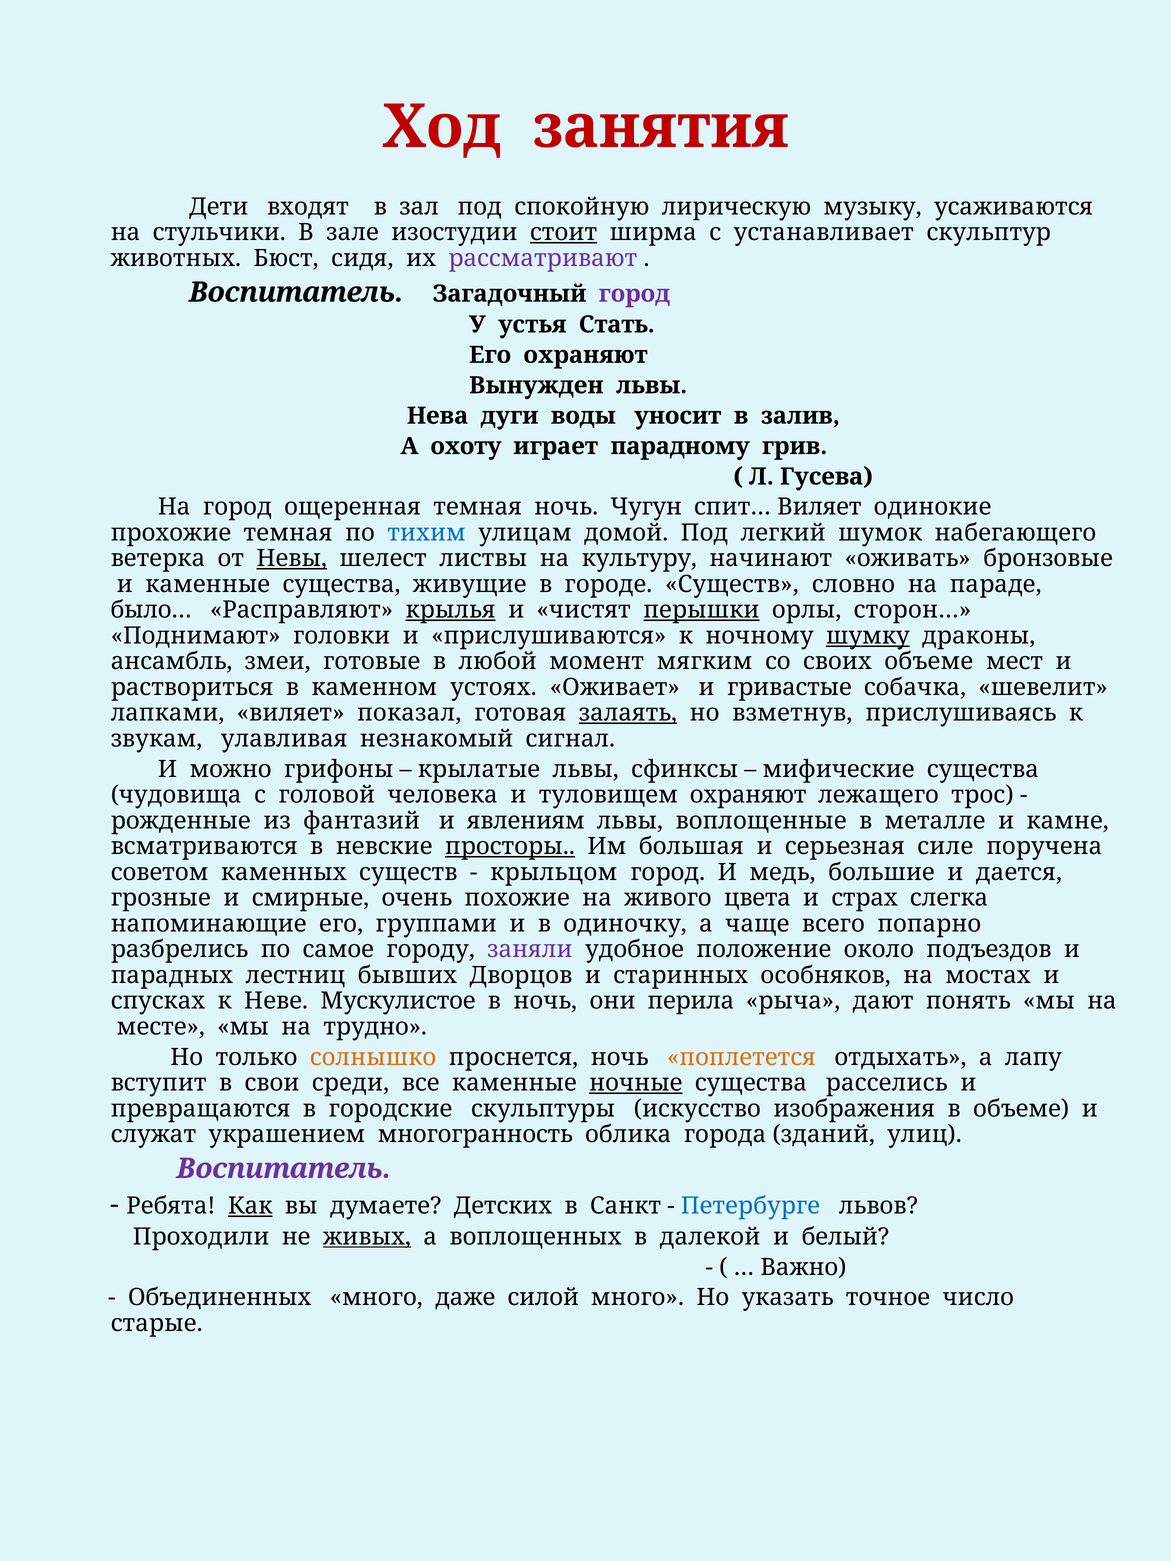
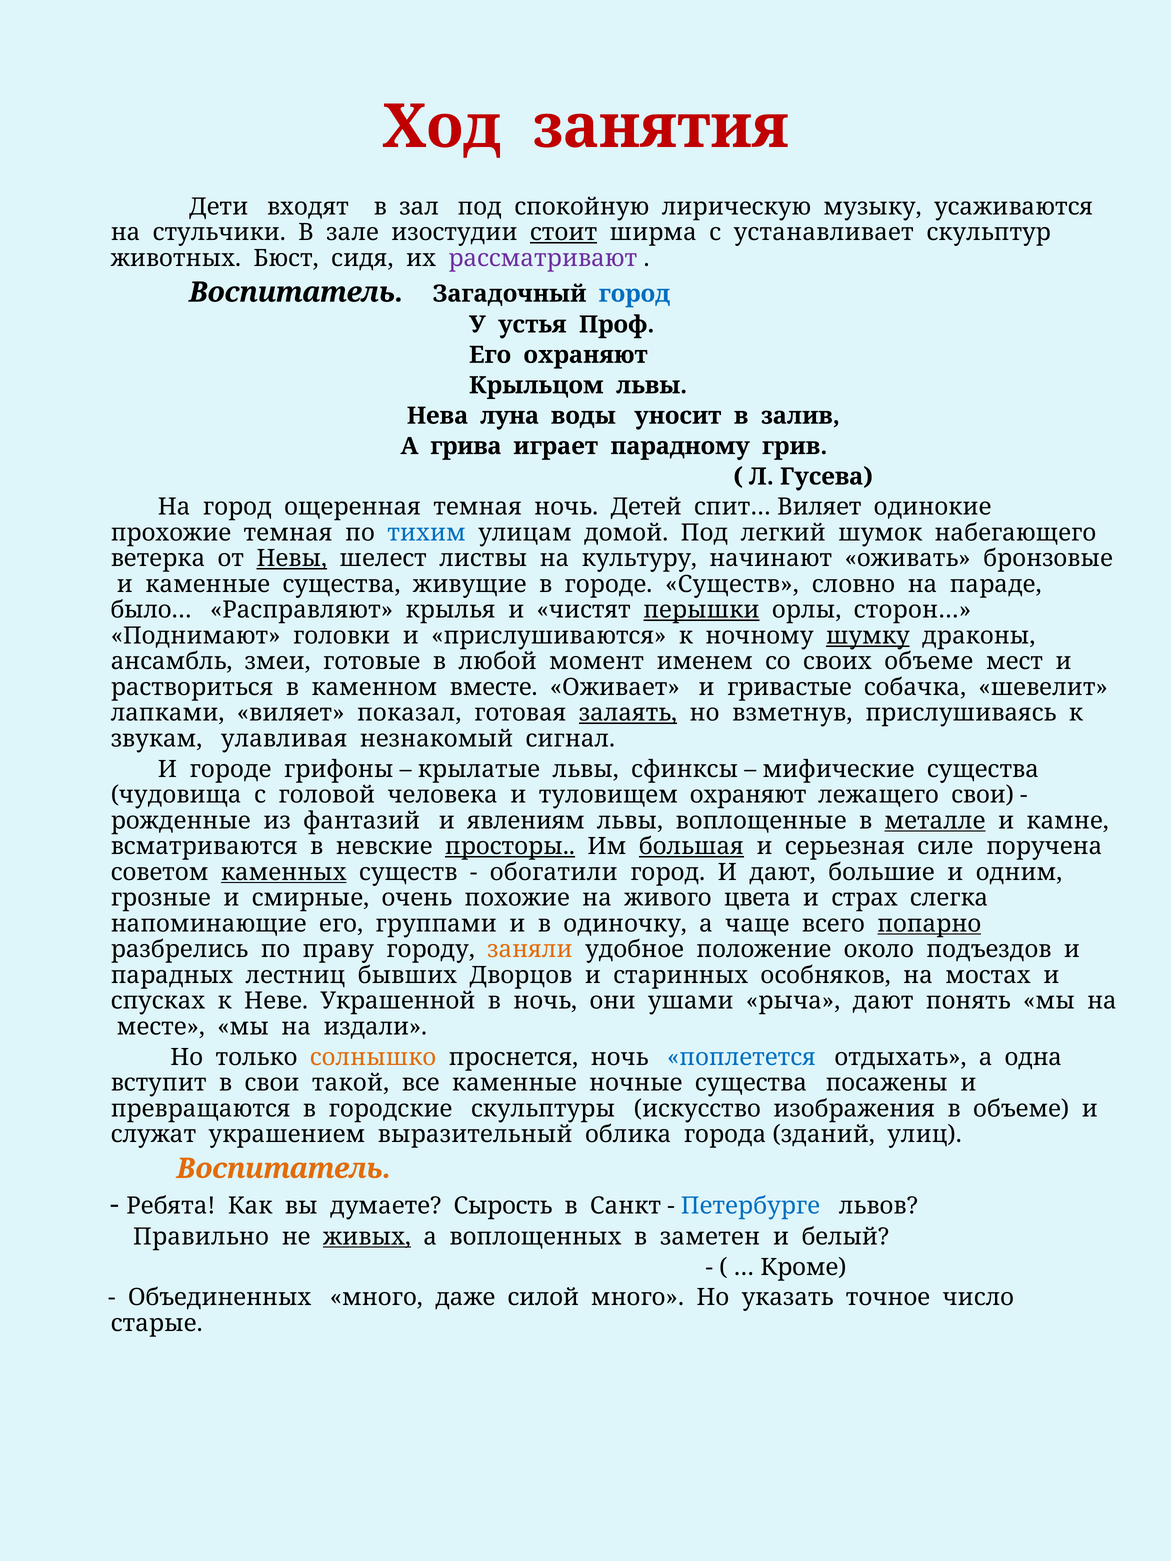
город at (634, 294) colour: purple -> blue
Стать: Стать -> Проф
Вынужден: Вынужден -> Крыльцом
дуги: дуги -> луна
охоту: охоту -> грива
Чугун: Чугун -> Детей
крылья underline: present -> none
мягким: мягким -> именем
устоях: устоях -> вместе
И можно: можно -> городе
лежащего трос: трос -> свои
металле underline: none -> present
большая underline: none -> present
каменных underline: none -> present
крыльцом: крыльцом -> обогатили
И медь: медь -> дают
дается: дается -> одним
попарно underline: none -> present
самое: самое -> праву
заняли colour: purple -> orange
Мускулистое: Мускулистое -> Украшенной
перила: перила -> ушами
трудно: трудно -> издали
поплетется colour: orange -> blue
лапу: лапу -> одна
среди: среди -> такой
ночные underline: present -> none
расселись: расселись -> посажены
многогранность: многогранность -> выразительный
Воспитатель at (284, 1169) colour: purple -> orange
Как underline: present -> none
Детских: Детских -> Сырость
Проходили: Проходили -> Правильно
далекой: далекой -> заметен
Важно: Важно -> Кроме
